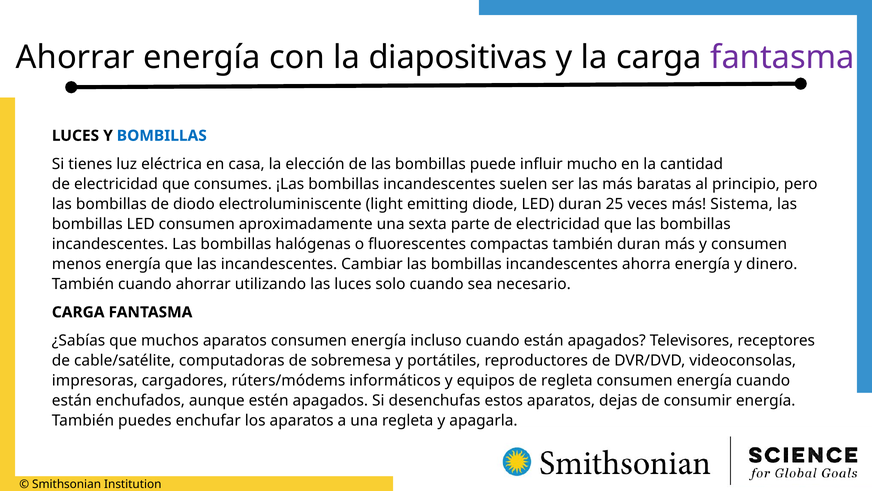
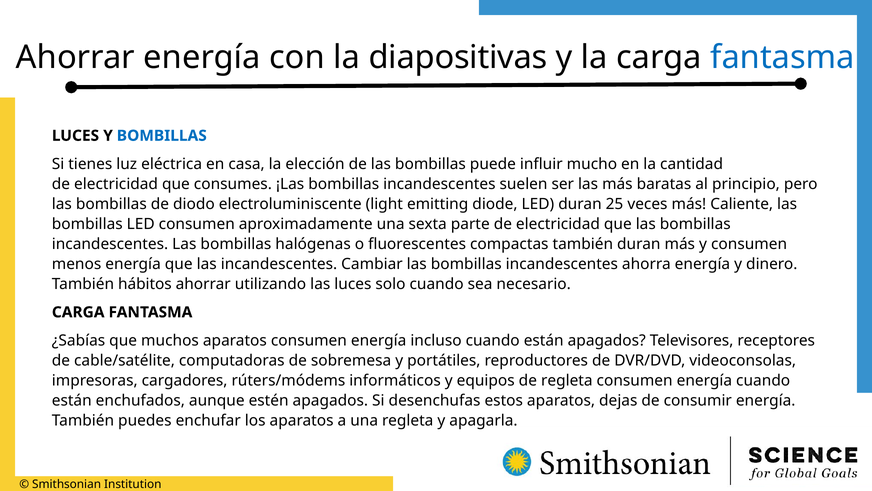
fantasma at (783, 57) colour: purple -> blue
Sistema: Sistema -> Caliente
También cuando: cuando -> hábitos
